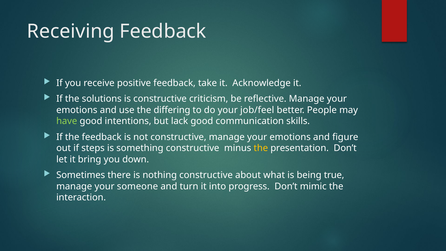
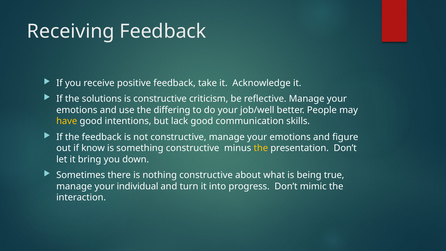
job/feel: job/feel -> job/well
have colour: light green -> yellow
steps: steps -> know
someone: someone -> individual
